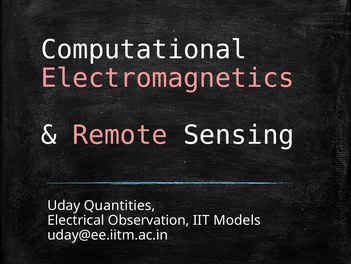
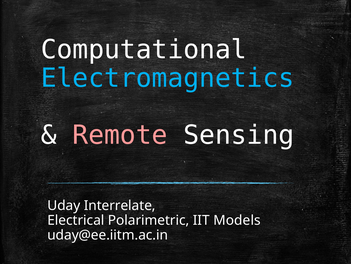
Electromagnetics colour: pink -> light blue
Quantities: Quantities -> Interrelate
Observation: Observation -> Polarimetric
